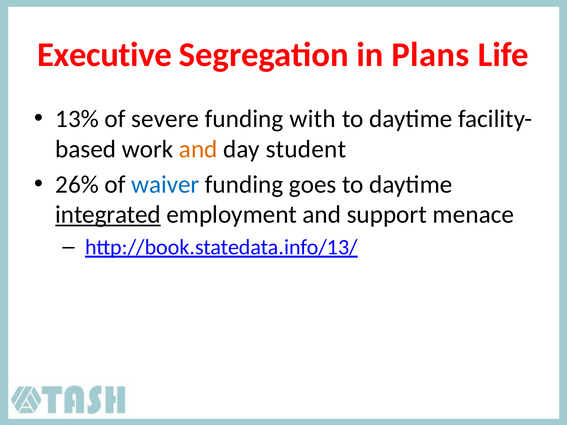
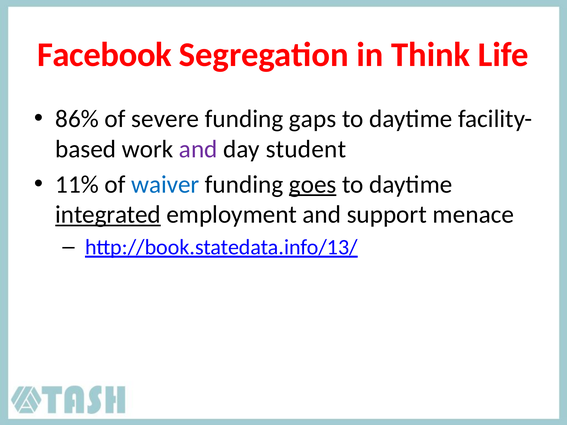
Executive: Executive -> Facebook
Plans: Plans -> Think
13%: 13% -> 86%
with: with -> gaps
and at (198, 149) colour: orange -> purple
26%: 26% -> 11%
goes underline: none -> present
